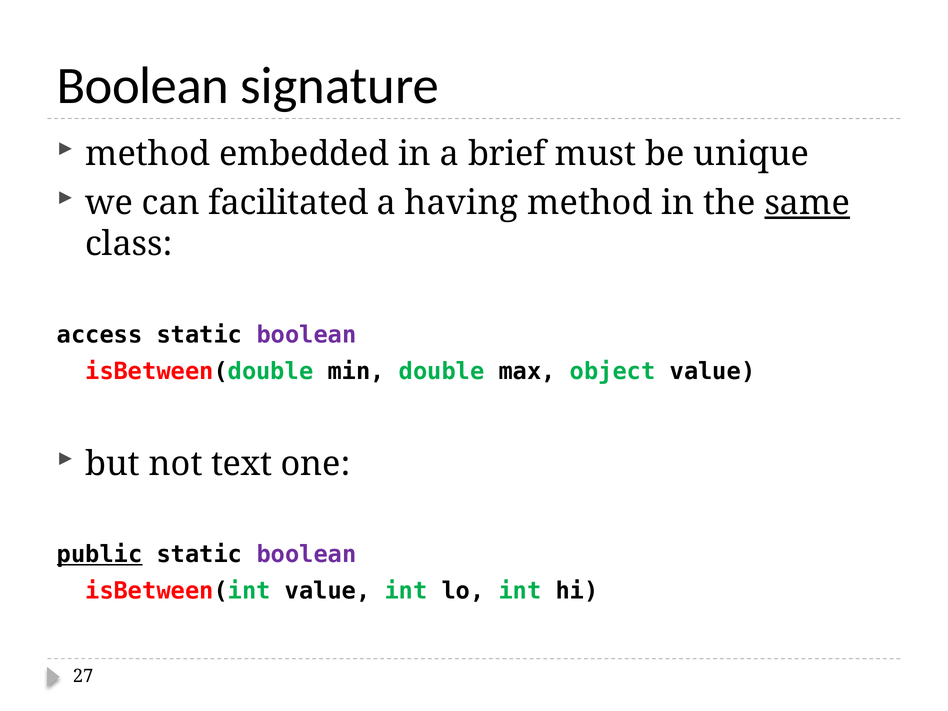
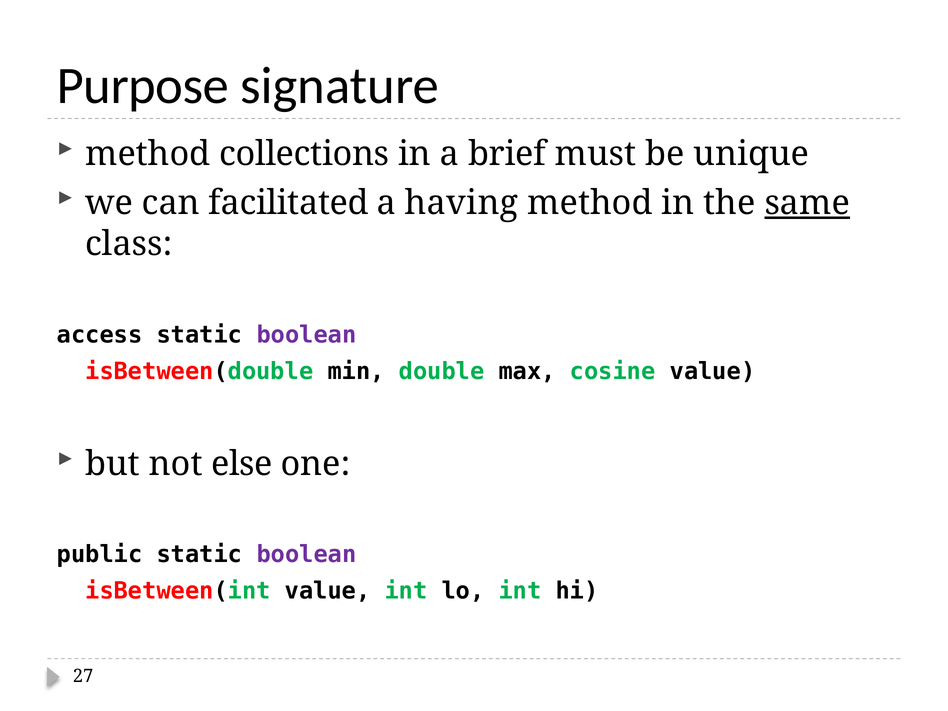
Boolean at (143, 86): Boolean -> Purpose
embedded: embedded -> collections
object: object -> cosine
text: text -> else
public underline: present -> none
